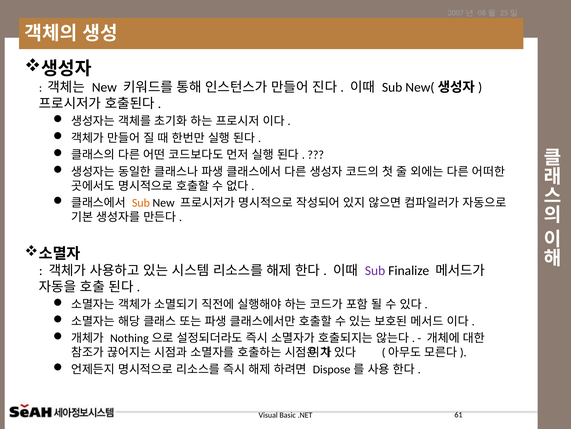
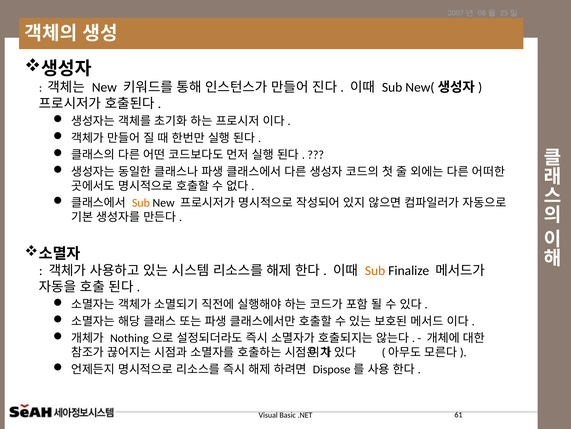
Sub at (375, 270) colour: purple -> orange
